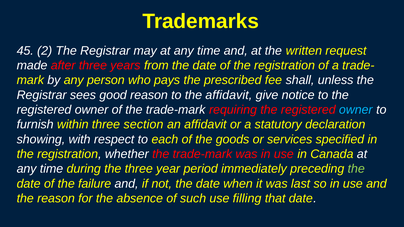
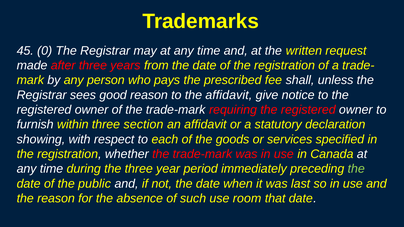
2: 2 -> 0
owner at (356, 110) colour: light blue -> white
failure: failure -> public
filling: filling -> room
